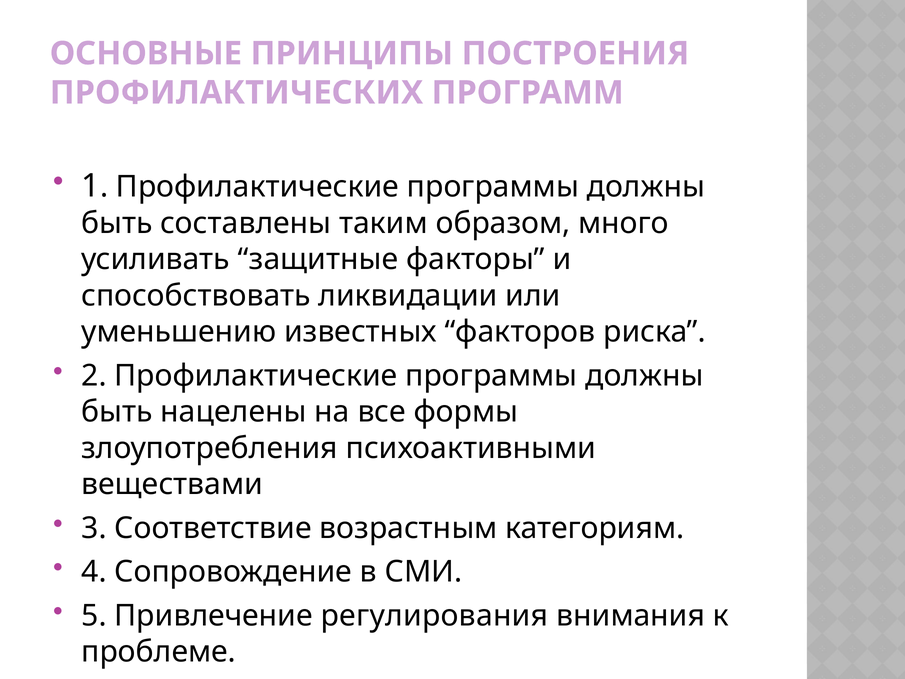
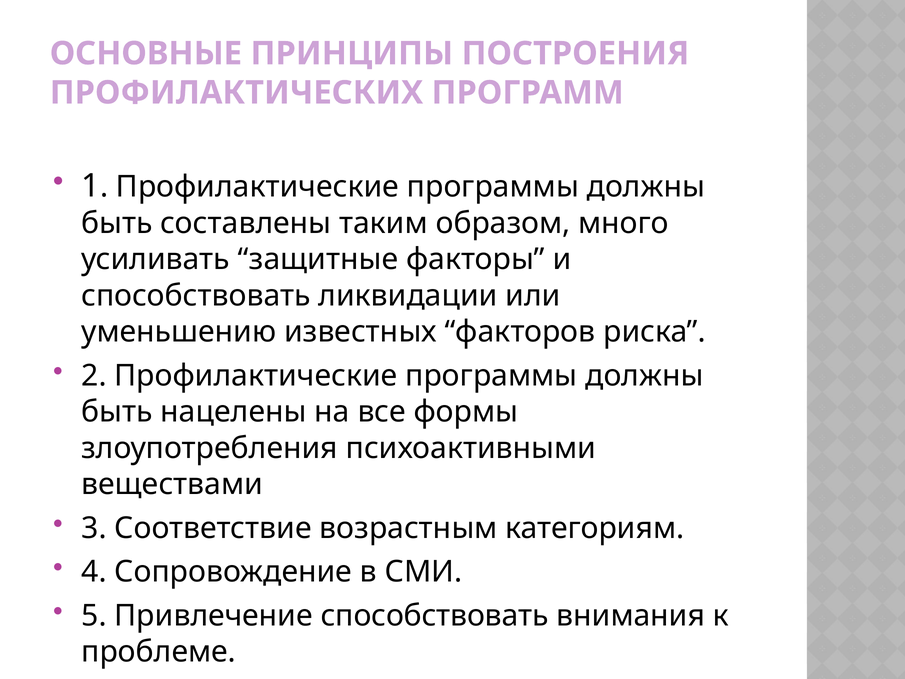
Привлечение регулирования: регулирования -> способствовать
